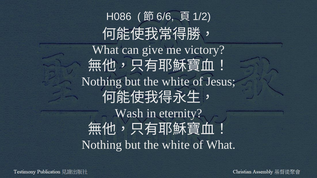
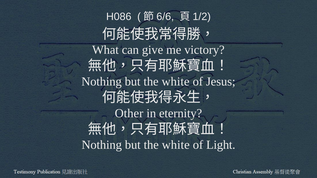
Wash: Wash -> Other
of What: What -> Light
